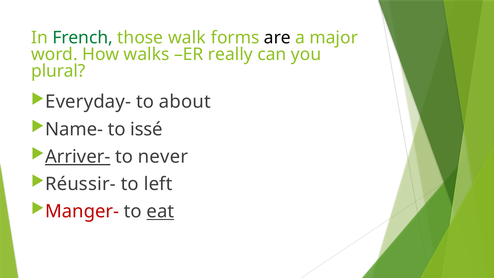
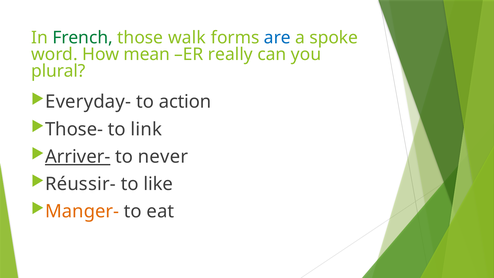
are colour: black -> blue
major: major -> spoke
walks: walks -> mean
about: about -> action
Name-: Name- -> Those-
issé: issé -> link
left: left -> like
Manger- colour: red -> orange
eat underline: present -> none
